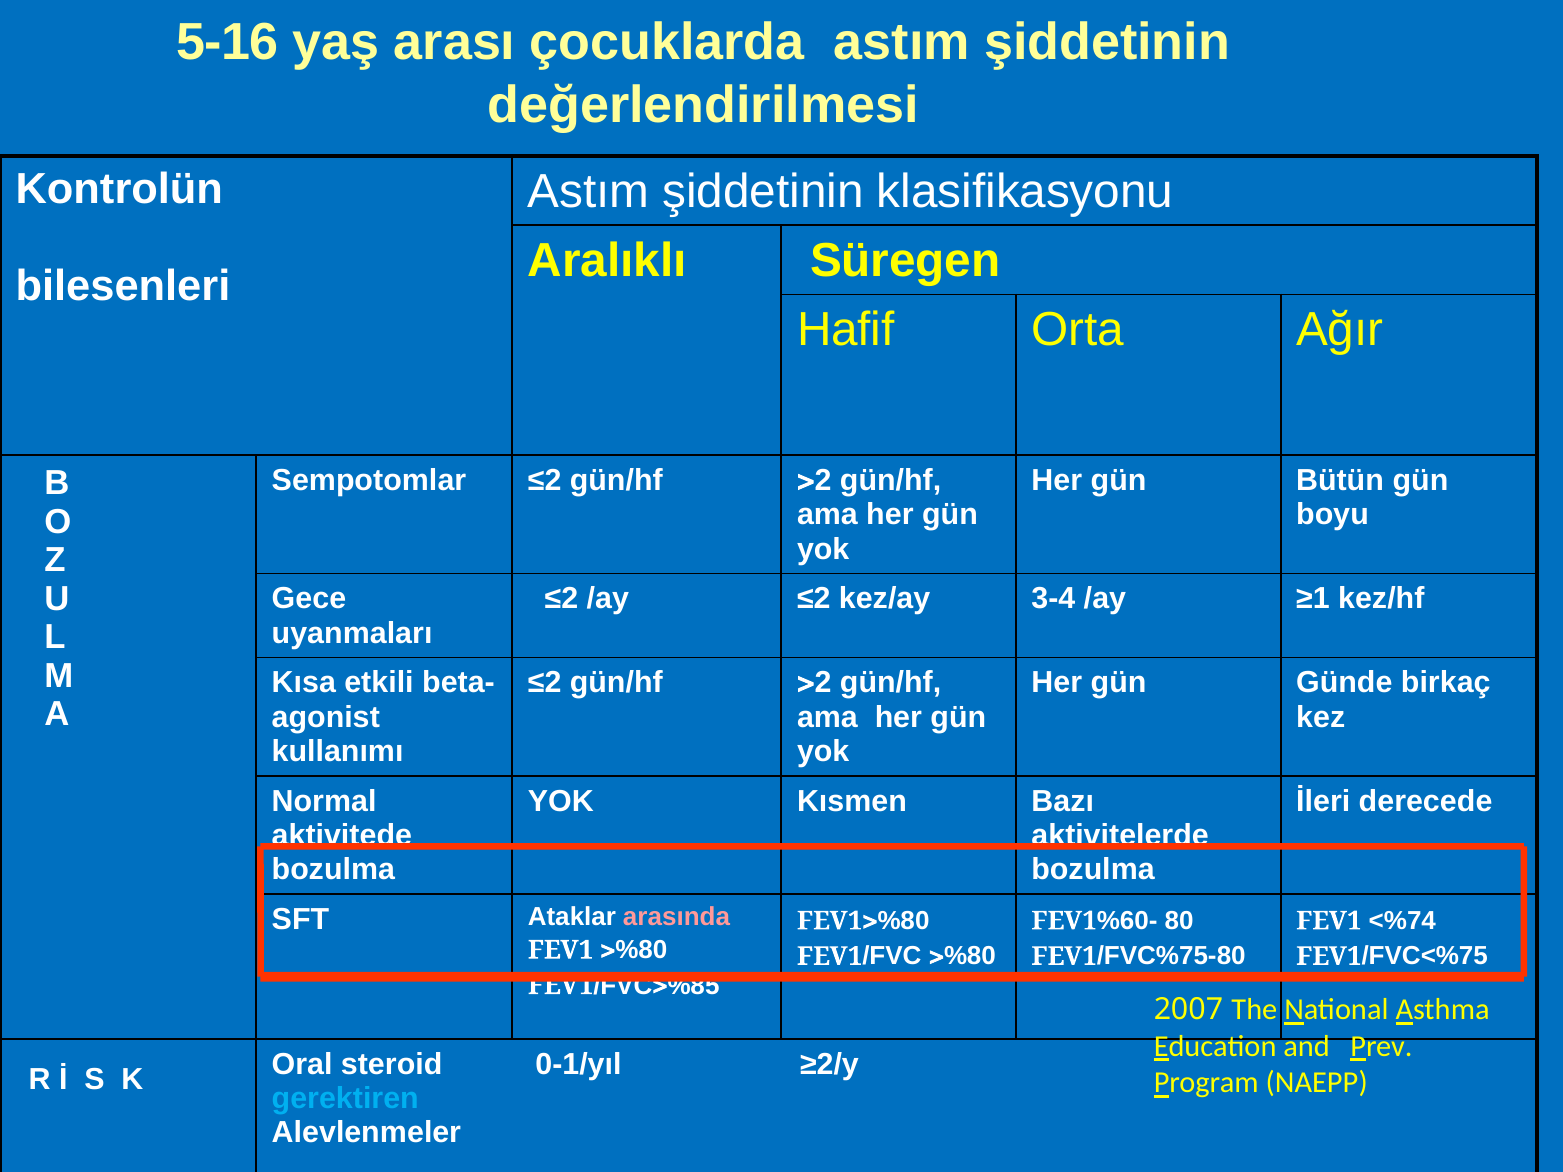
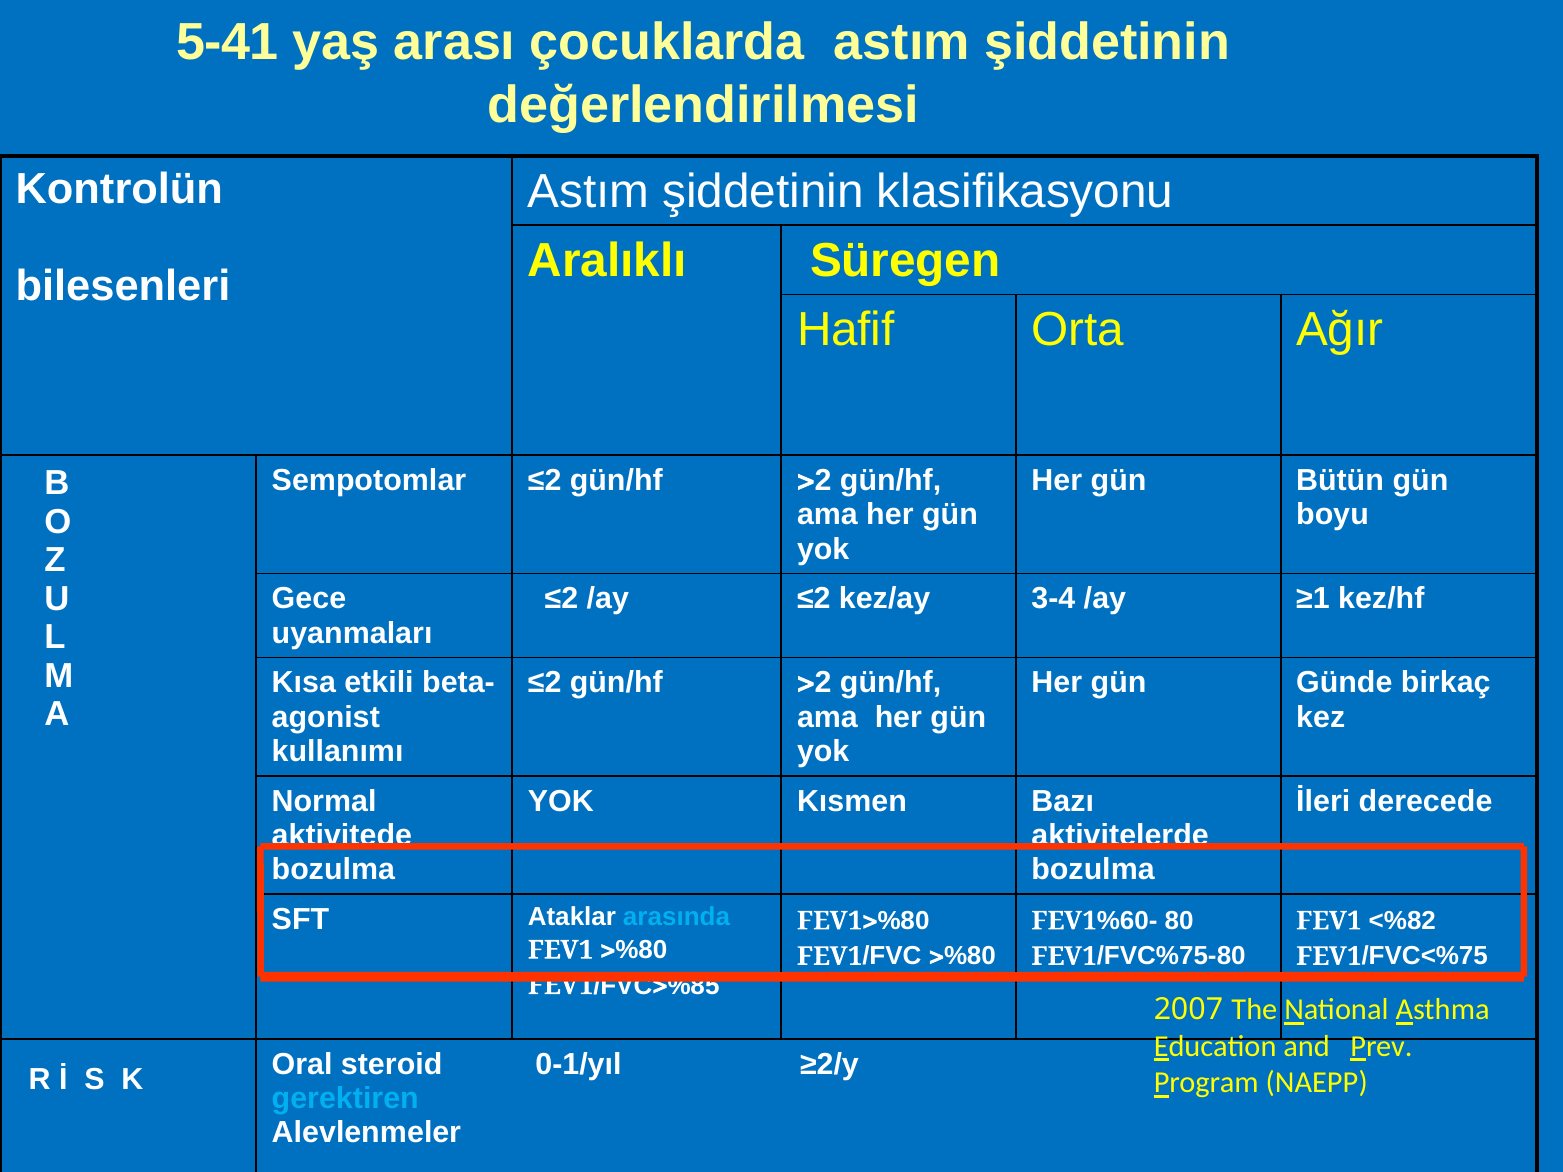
5-16: 5-16 -> 5-41
arasında colour: pink -> light blue
<%74: <%74 -> <%82
